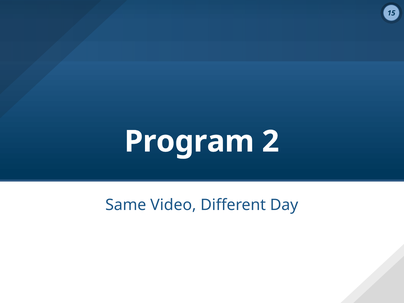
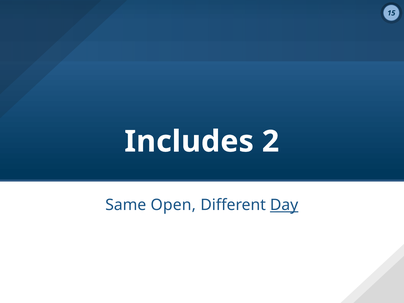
Program: Program -> Includes
Video: Video -> Open
Day underline: none -> present
